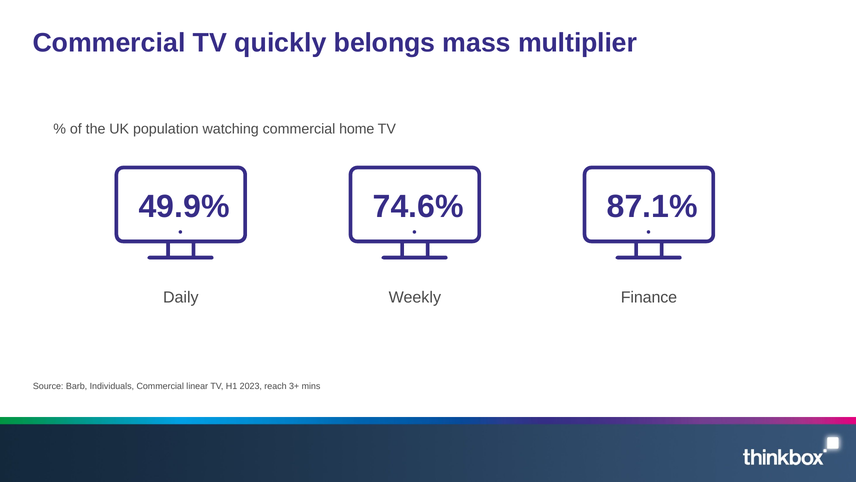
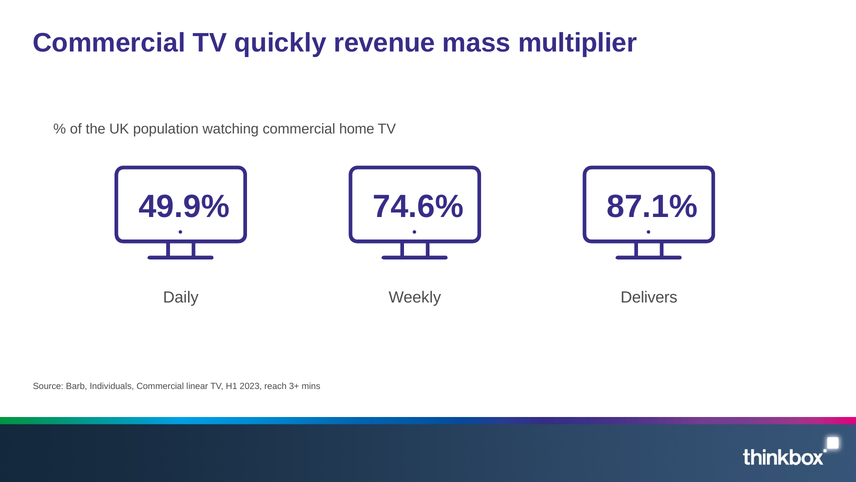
belongs: belongs -> revenue
Finance: Finance -> Delivers
